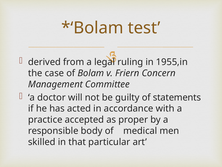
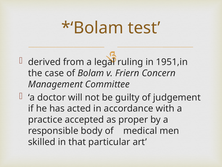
1955,in: 1955,in -> 1951,in
statements: statements -> judgement
